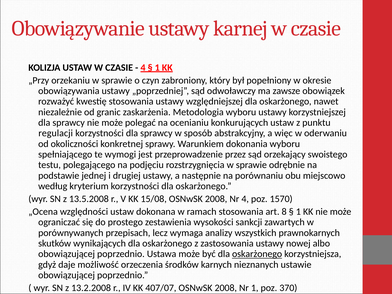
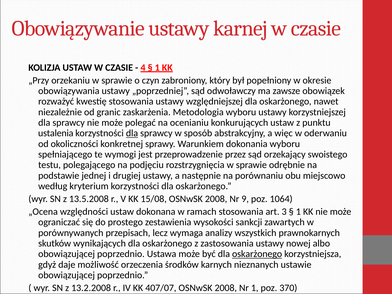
regulacji: regulacji -> ustalenia
dla at (132, 133) underline: none -> present
Nr 4: 4 -> 9
1570: 1570 -> 1064
8: 8 -> 3
